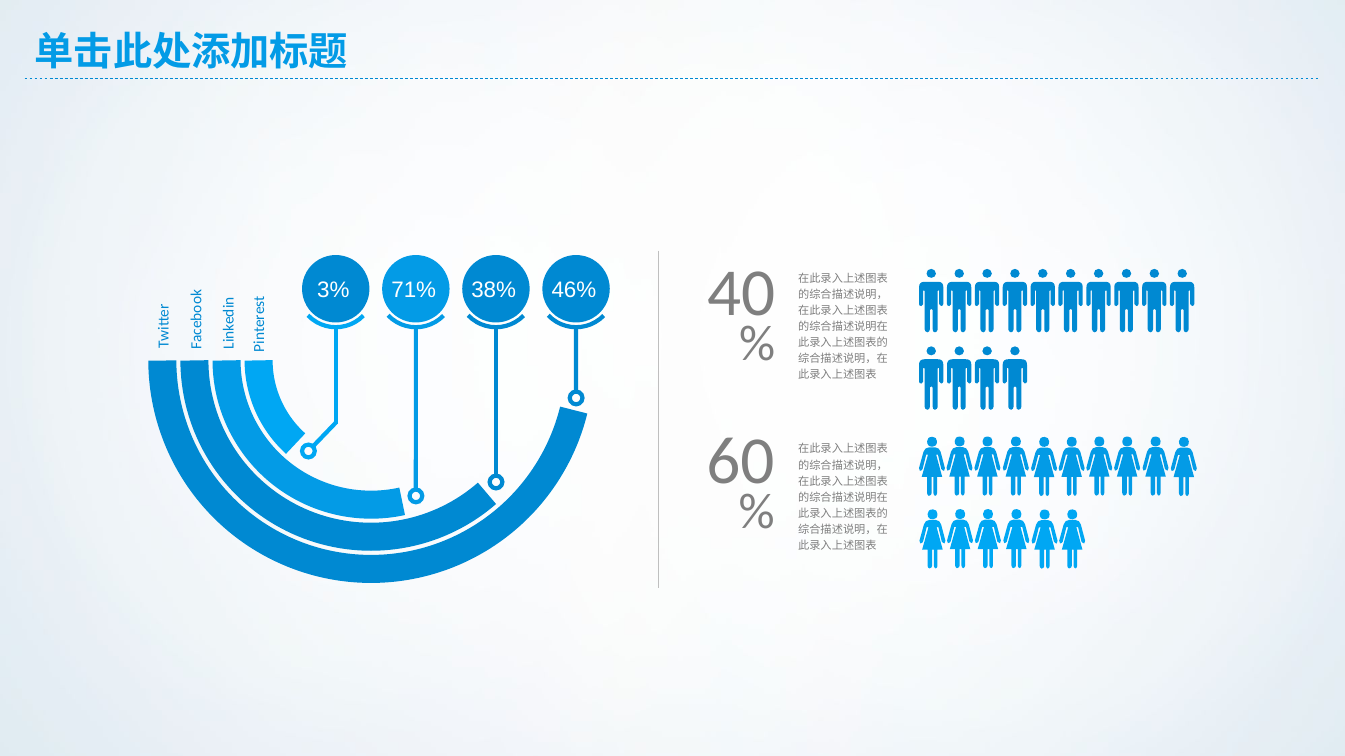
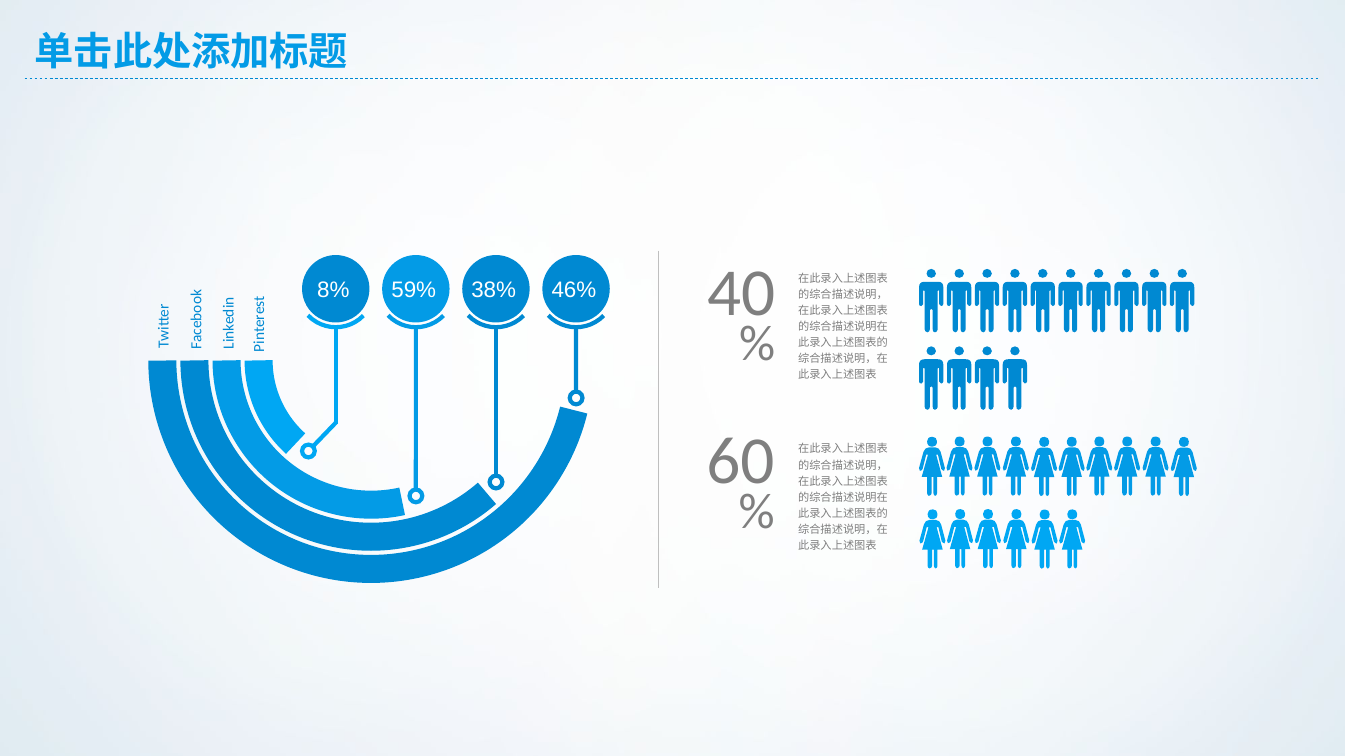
3%: 3% -> 8%
71%: 71% -> 59%
